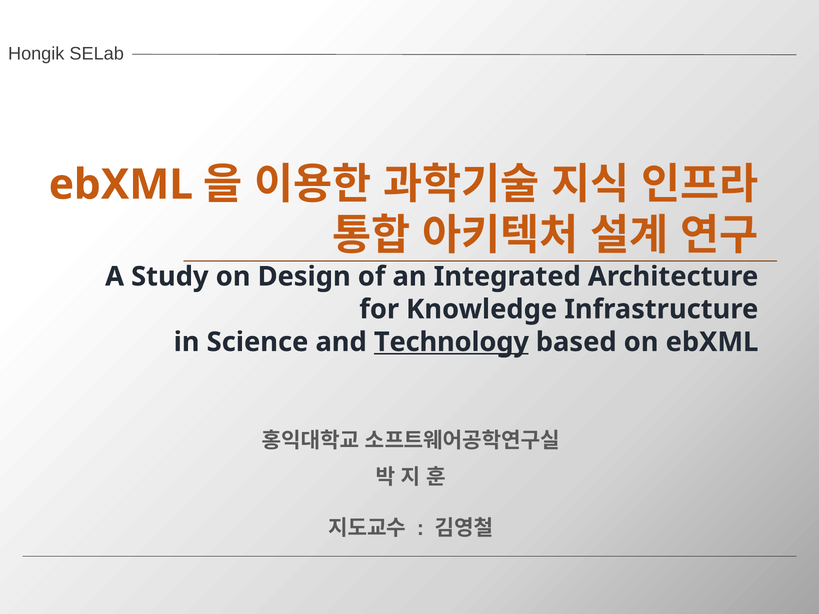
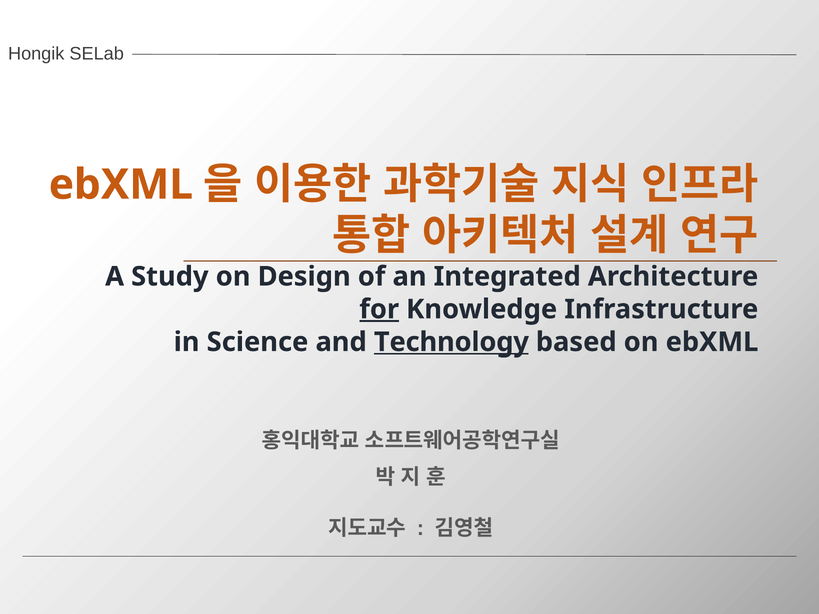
for underline: none -> present
